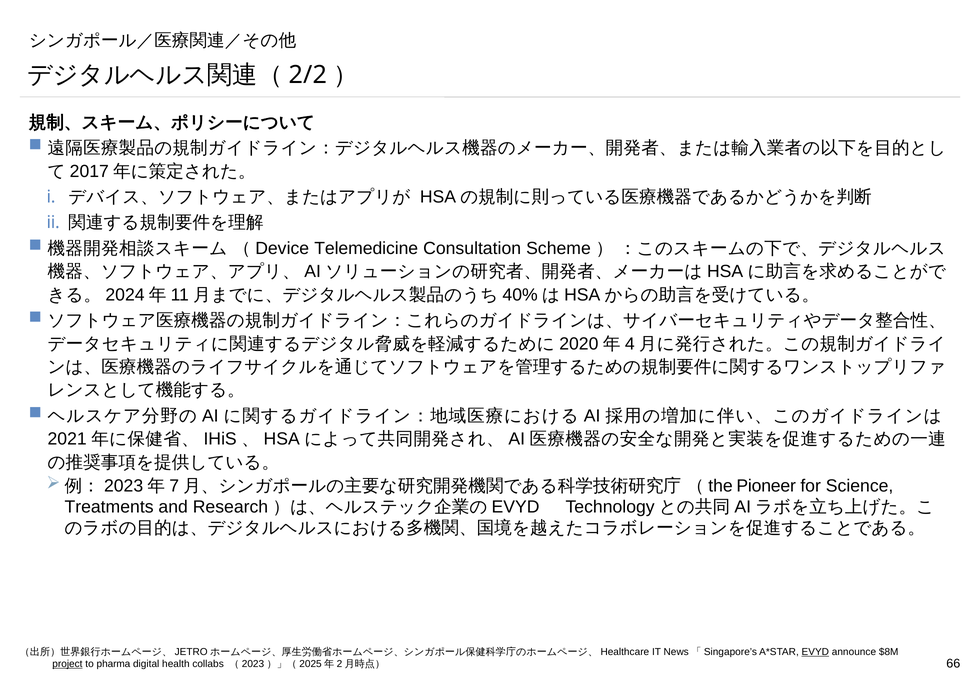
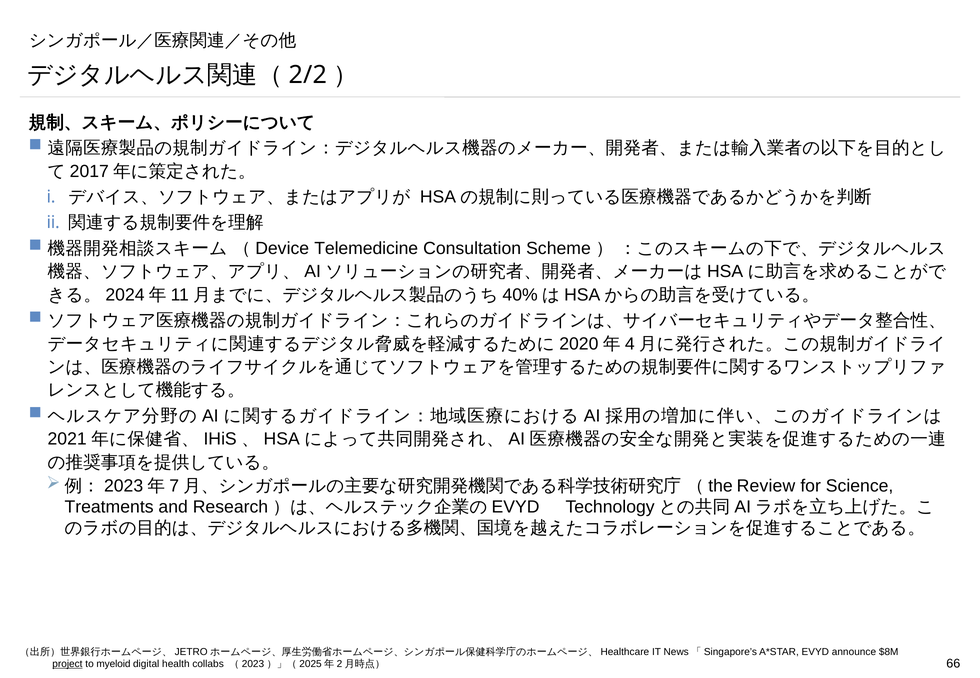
Pioneer: Pioneer -> Review
EVYD underline: present -> none
pharma: pharma -> myeloid
